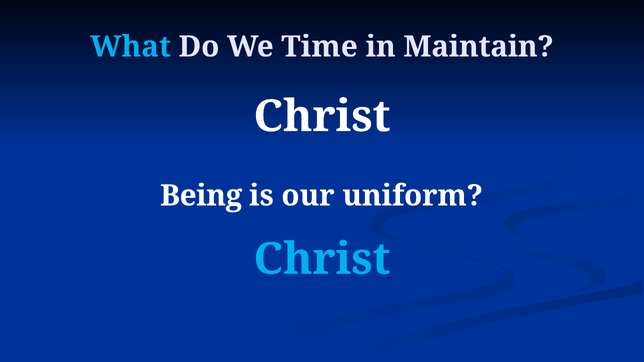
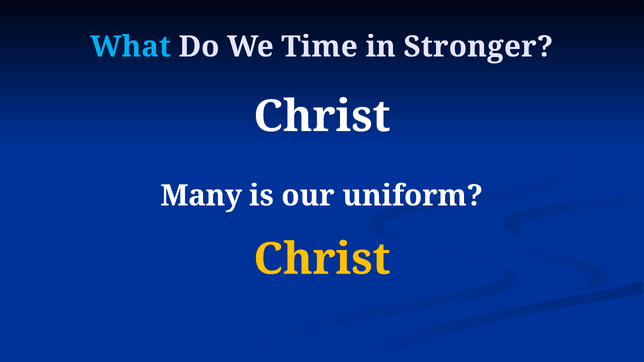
Maintain: Maintain -> Stronger
Being: Being -> Many
Christ at (322, 259) colour: light blue -> yellow
